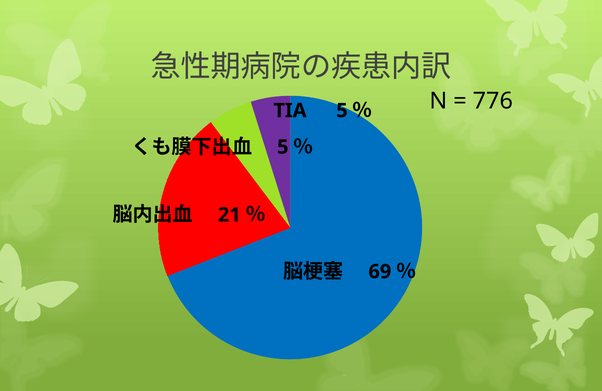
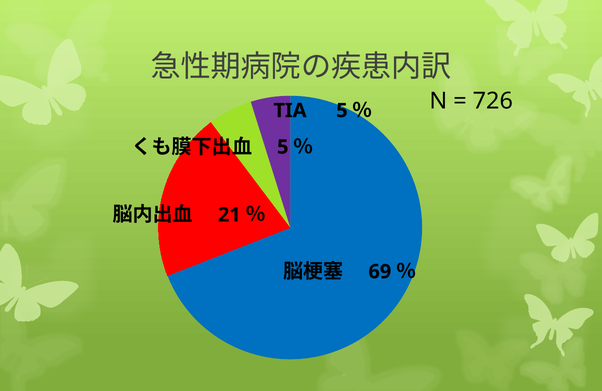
776: 776 -> 726
